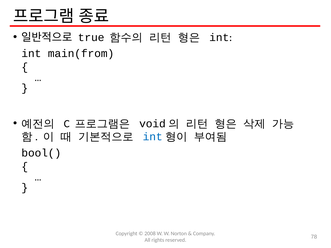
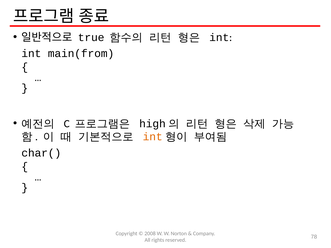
void: void -> high
int at (153, 137) colour: blue -> orange
bool(: bool( -> char(
